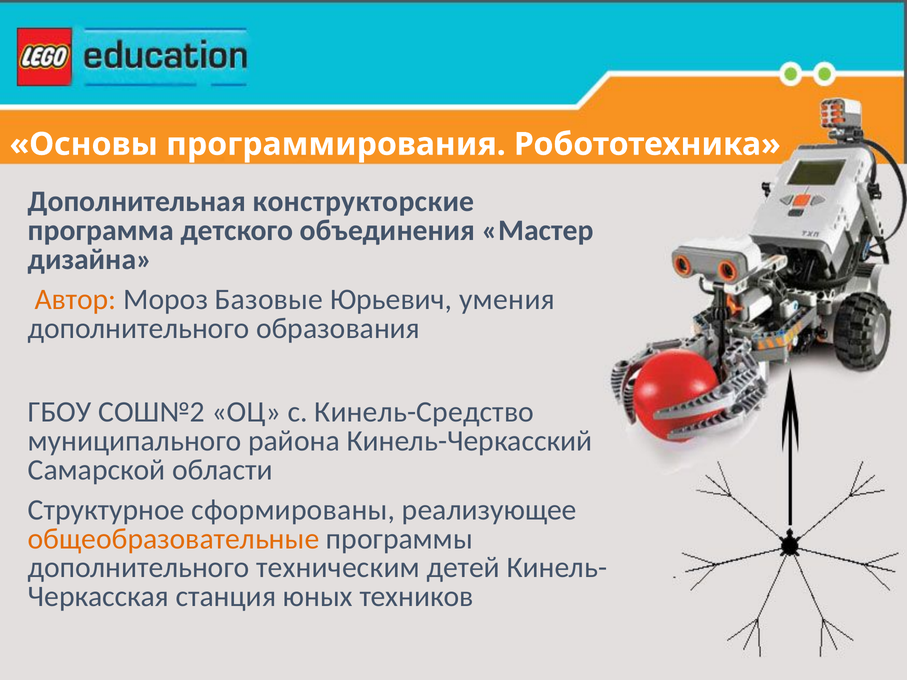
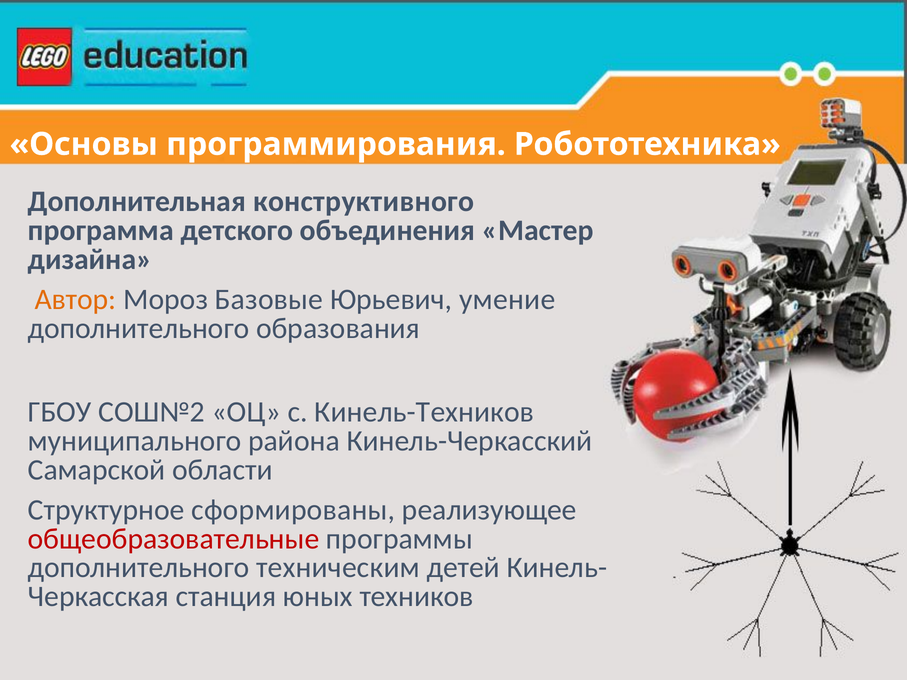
конструкторские: конструкторские -> конструктивного
умения: умения -> умение
Кинель-Средство: Кинель-Средство -> Кинель-Техников
общеобразовательные colour: orange -> red
